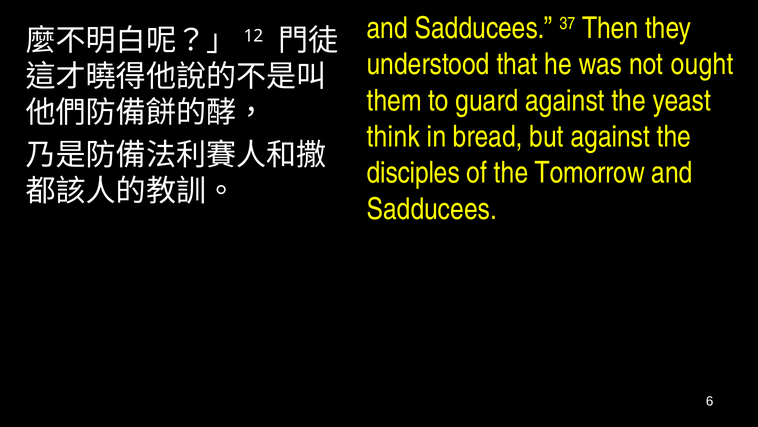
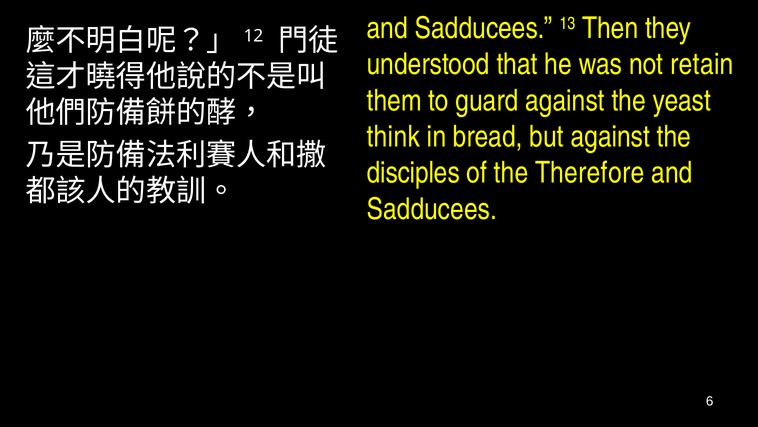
37: 37 -> 13
ought: ought -> retain
Tomorrow: Tomorrow -> Therefore
